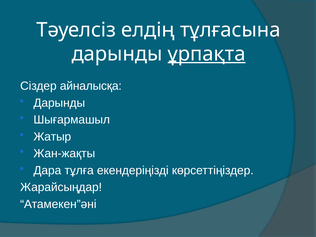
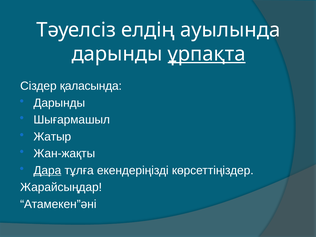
тұлғасына: тұлғасына -> ауылында
айналысқа: айналысқа -> қаласында
Дара underline: none -> present
